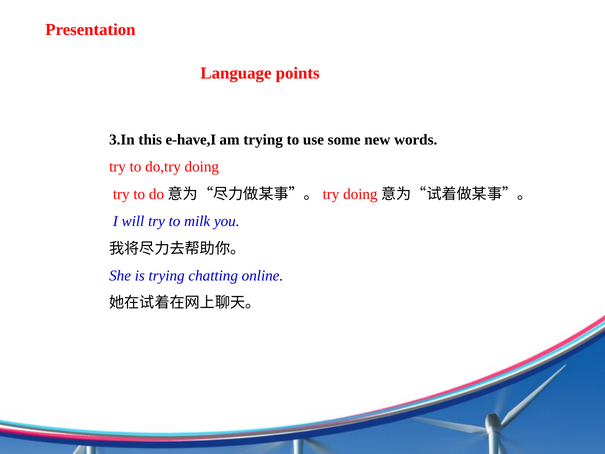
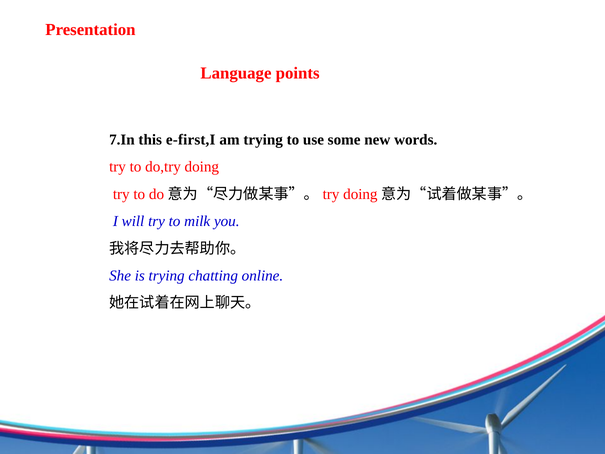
3.In: 3.In -> 7.In
e-have,I: e-have,I -> e-first,I
